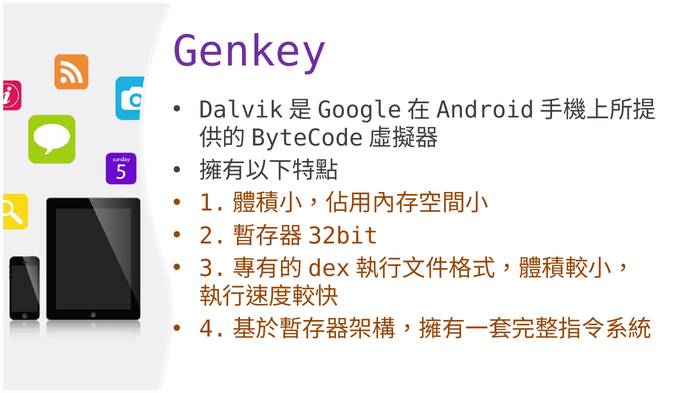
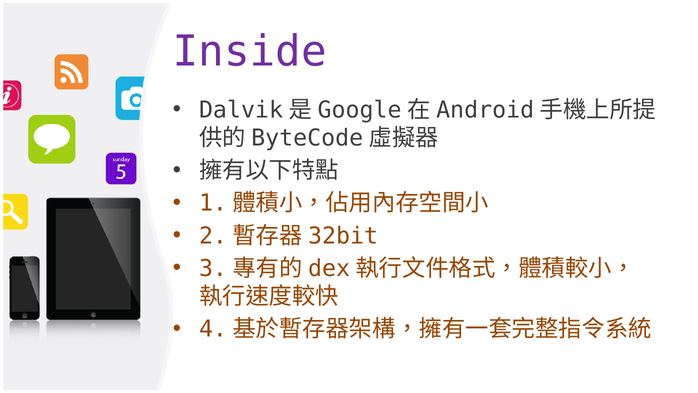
Genkey: Genkey -> Inside
